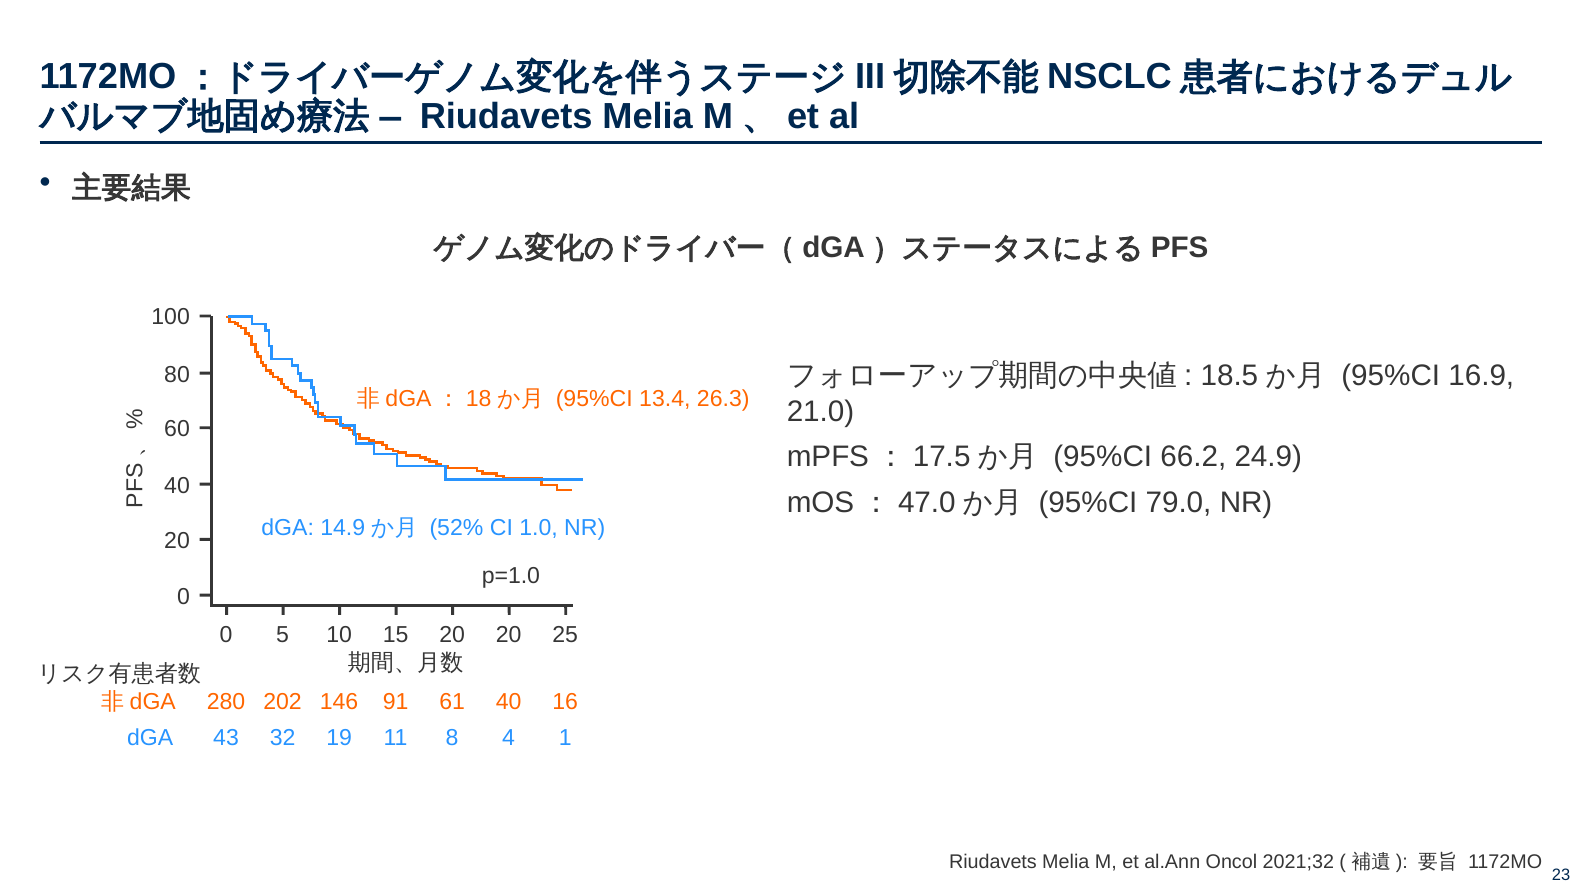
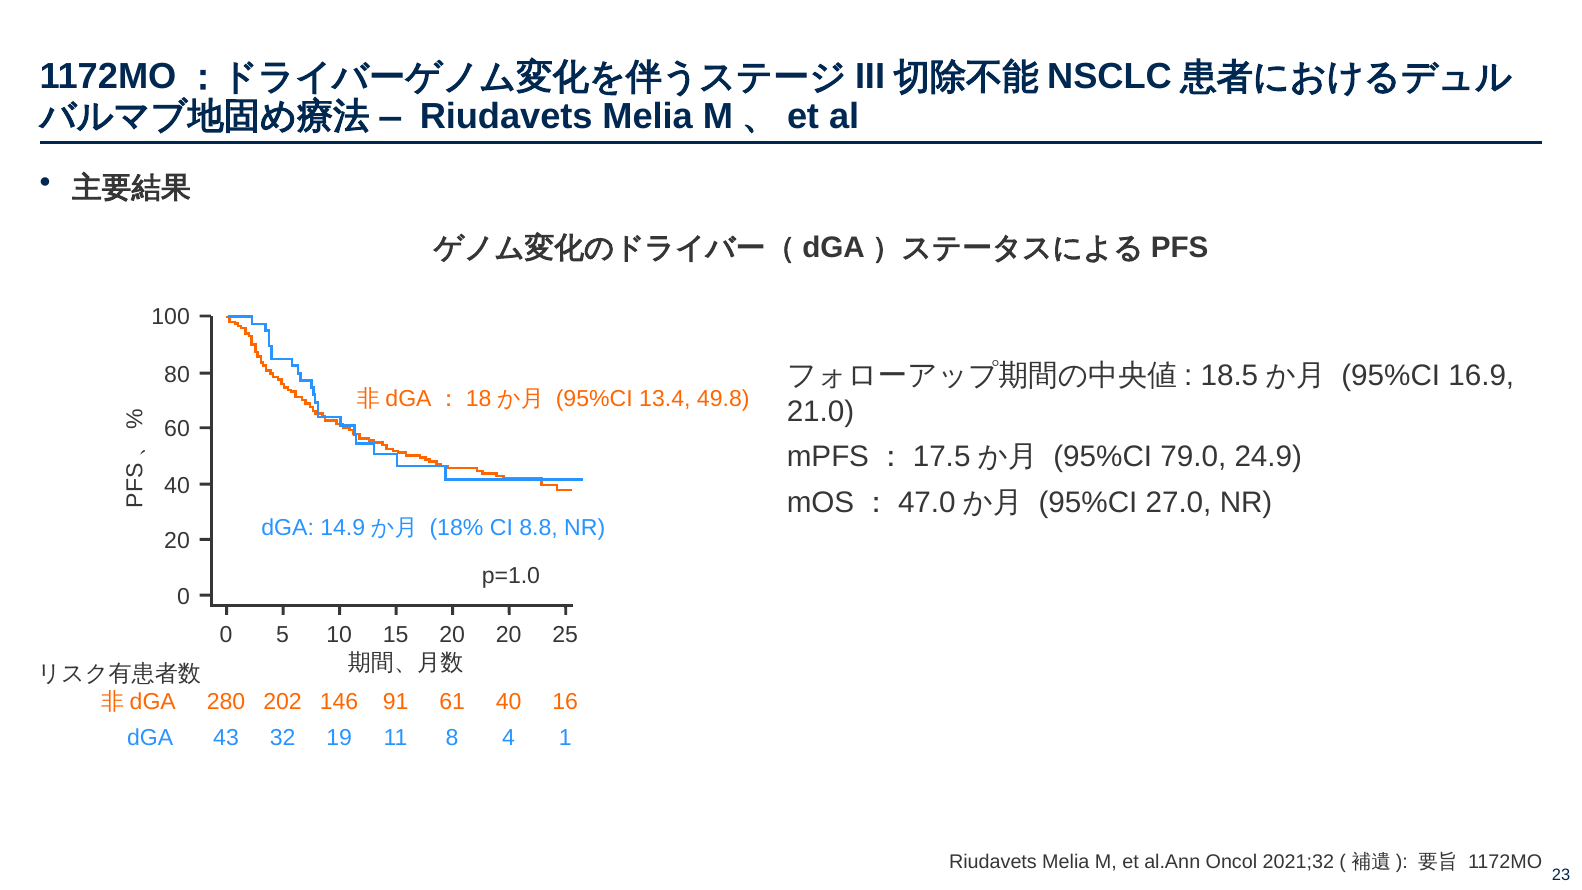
26.3: 26.3 -> 49.8
66.2: 66.2 -> 79.0
79.0: 79.0 -> 27.0
52%: 52% -> 18%
1.0: 1.0 -> 8.8
